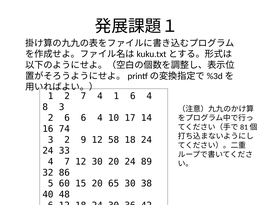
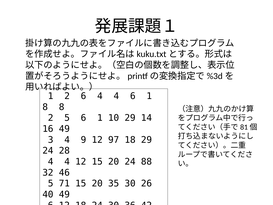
2 7: 7 -> 6
1 at (116, 96): 1 -> 4
4 at (149, 96): 4 -> 1
8 3: 3 -> 8
2 6: 6 -> 5
4 at (100, 118): 4 -> 1
10 17: 17 -> 29
16 74: 74 -> 49
2 at (67, 140): 2 -> 4
58: 58 -> 97
24 at (146, 140): 24 -> 29
24 33: 33 -> 28
7 at (67, 161): 7 -> 4
12 30: 30 -> 15
89: 89 -> 88
86: 86 -> 46
60: 60 -> 71
20 65: 65 -> 35
38: 38 -> 26
48 at (64, 194): 48 -> 49
